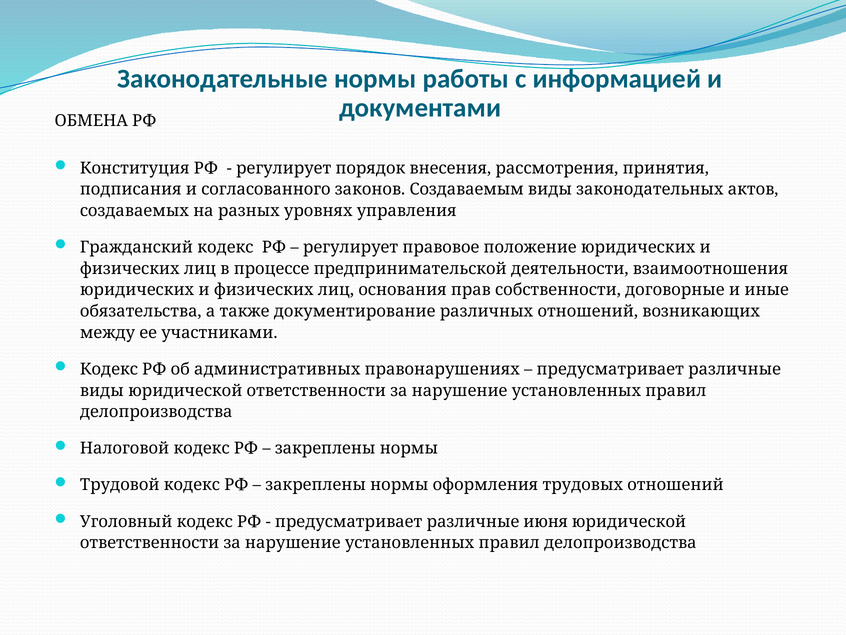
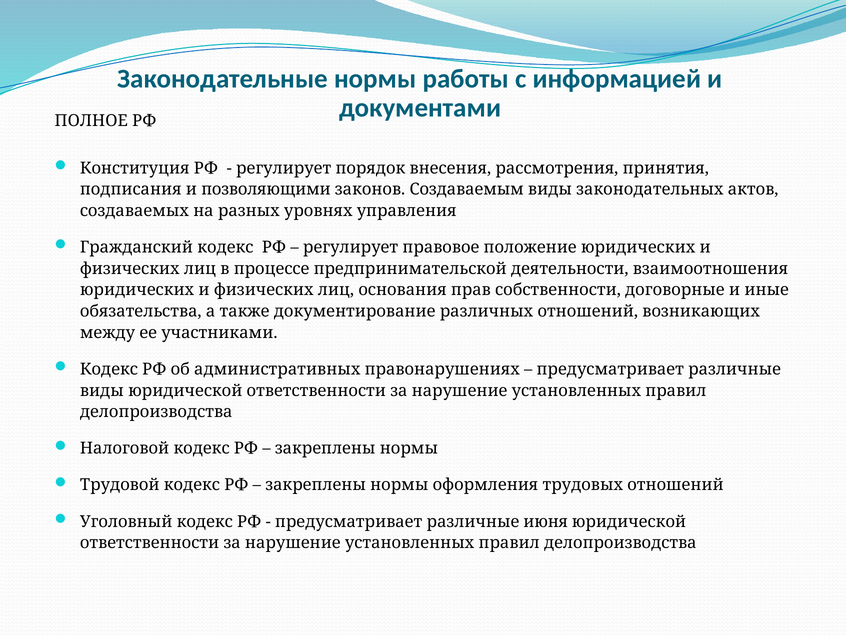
ОБМЕНА: ОБМЕНА -> ПОЛНОЕ
согласованного: согласованного -> позволяющими
